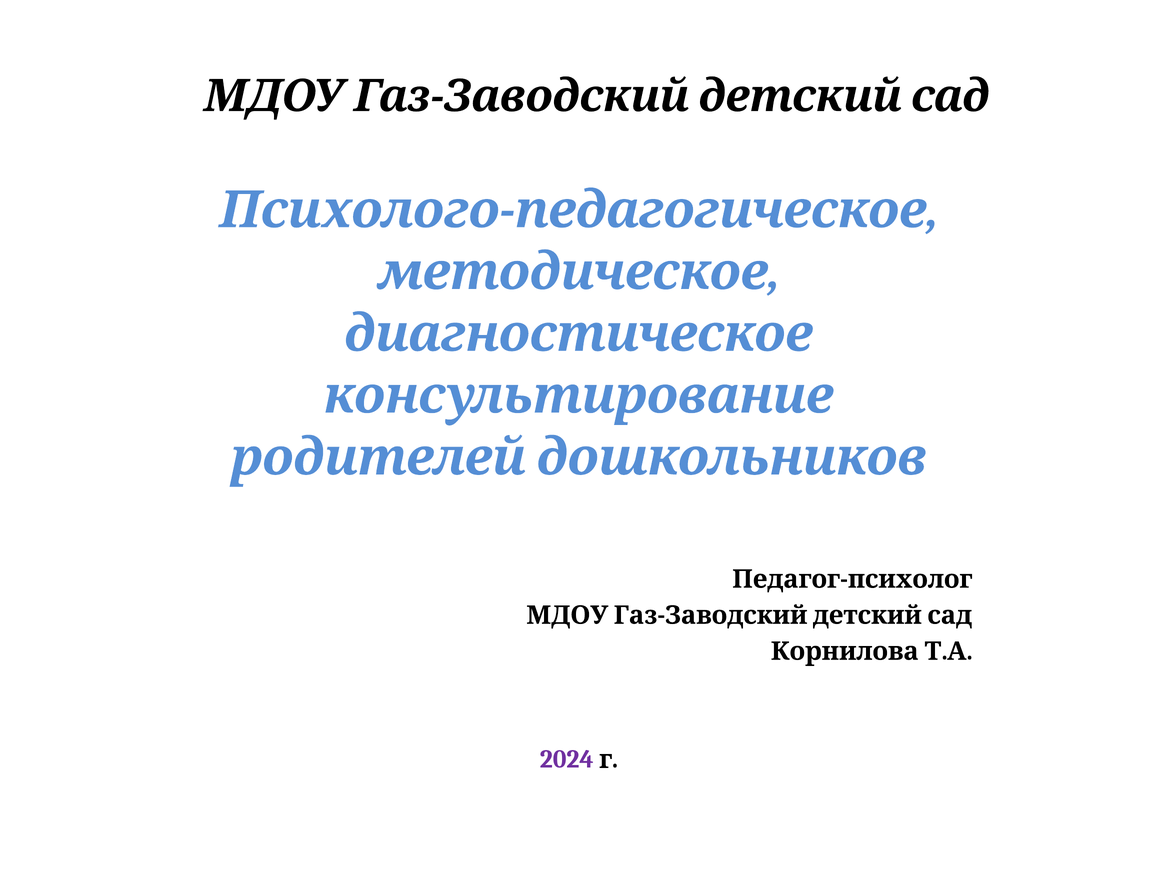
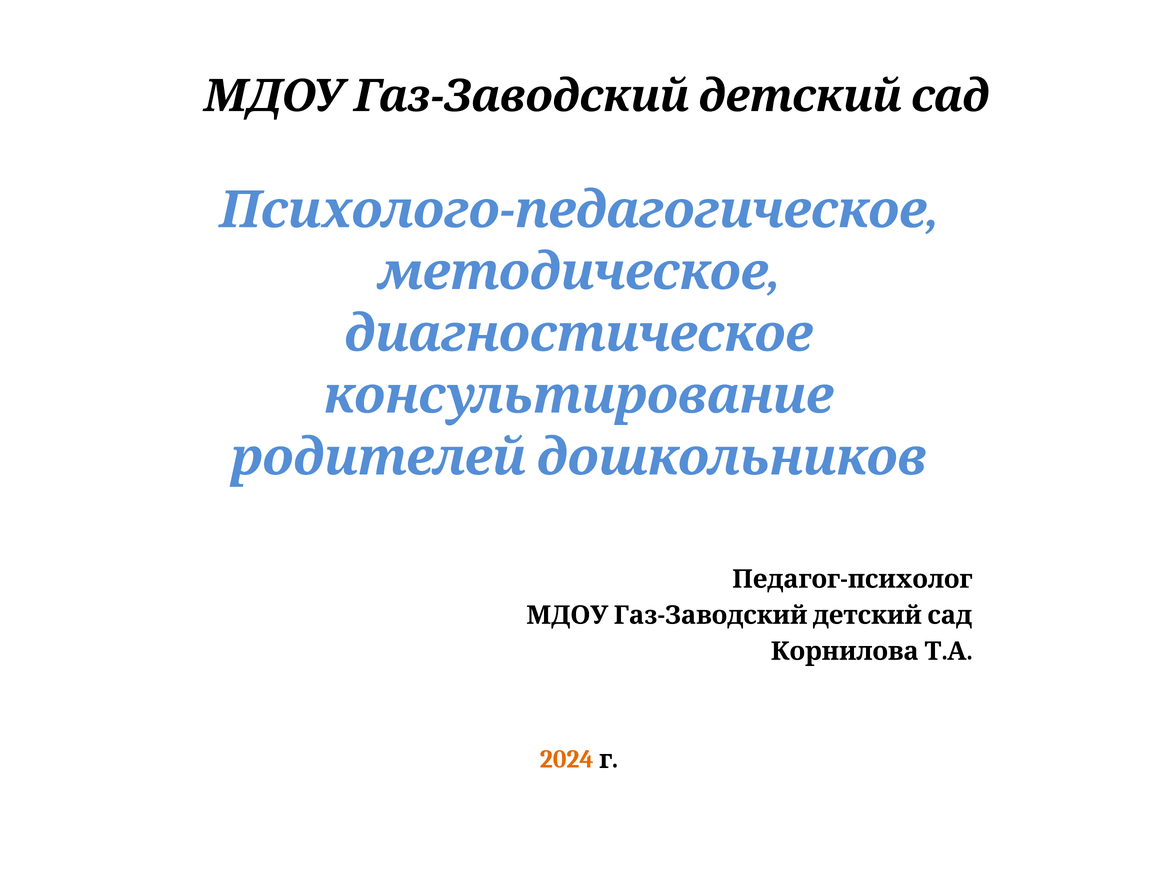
2024 colour: purple -> orange
